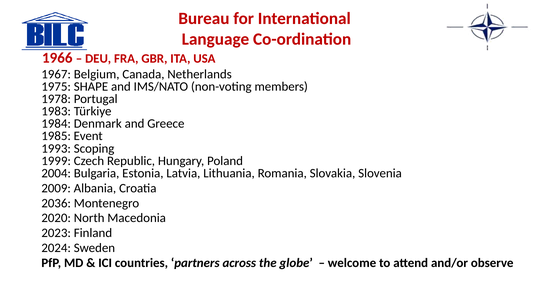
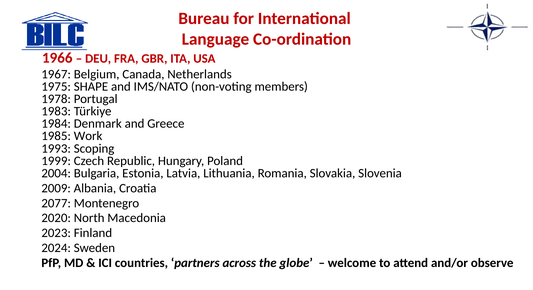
Event: Event -> Work
2036: 2036 -> 2077
